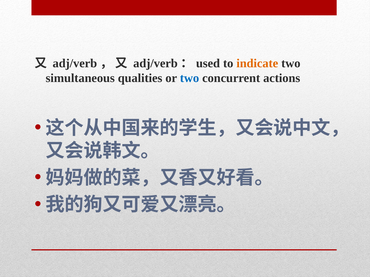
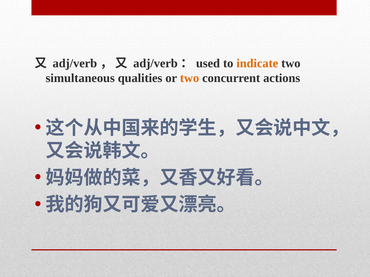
two at (190, 78) colour: blue -> orange
